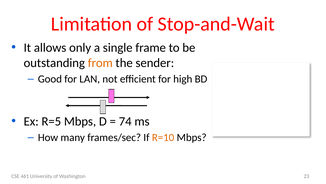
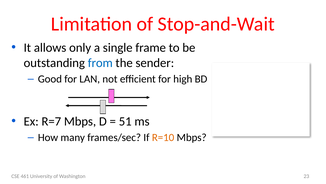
from colour: orange -> blue
R=5: R=5 -> R=7
74: 74 -> 51
